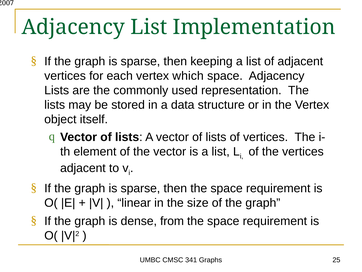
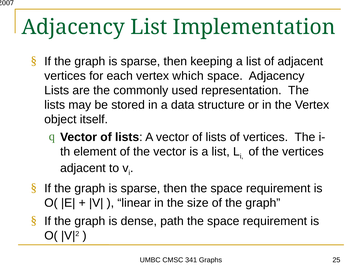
from: from -> path
